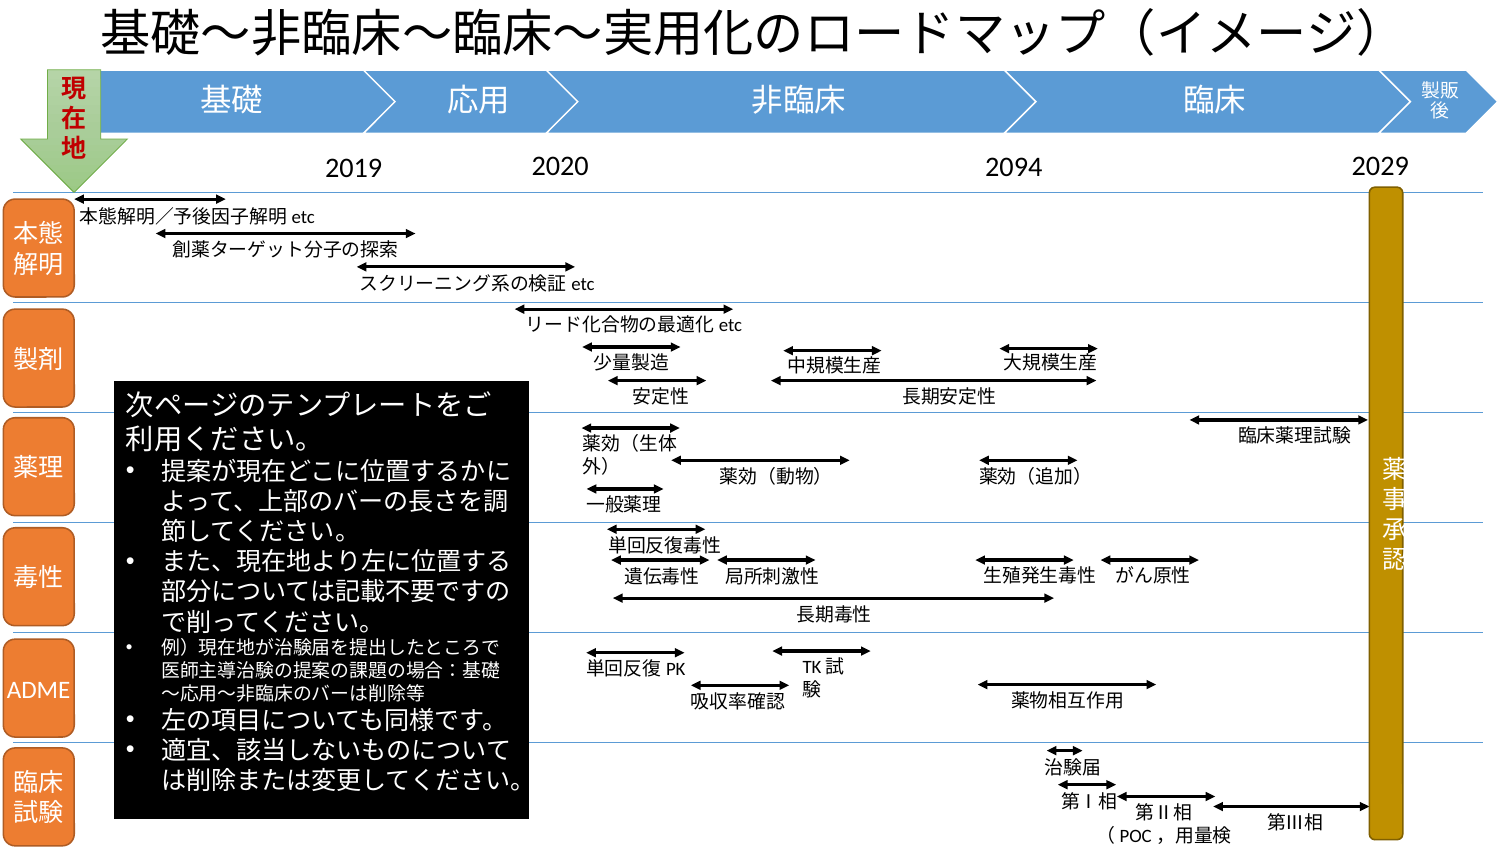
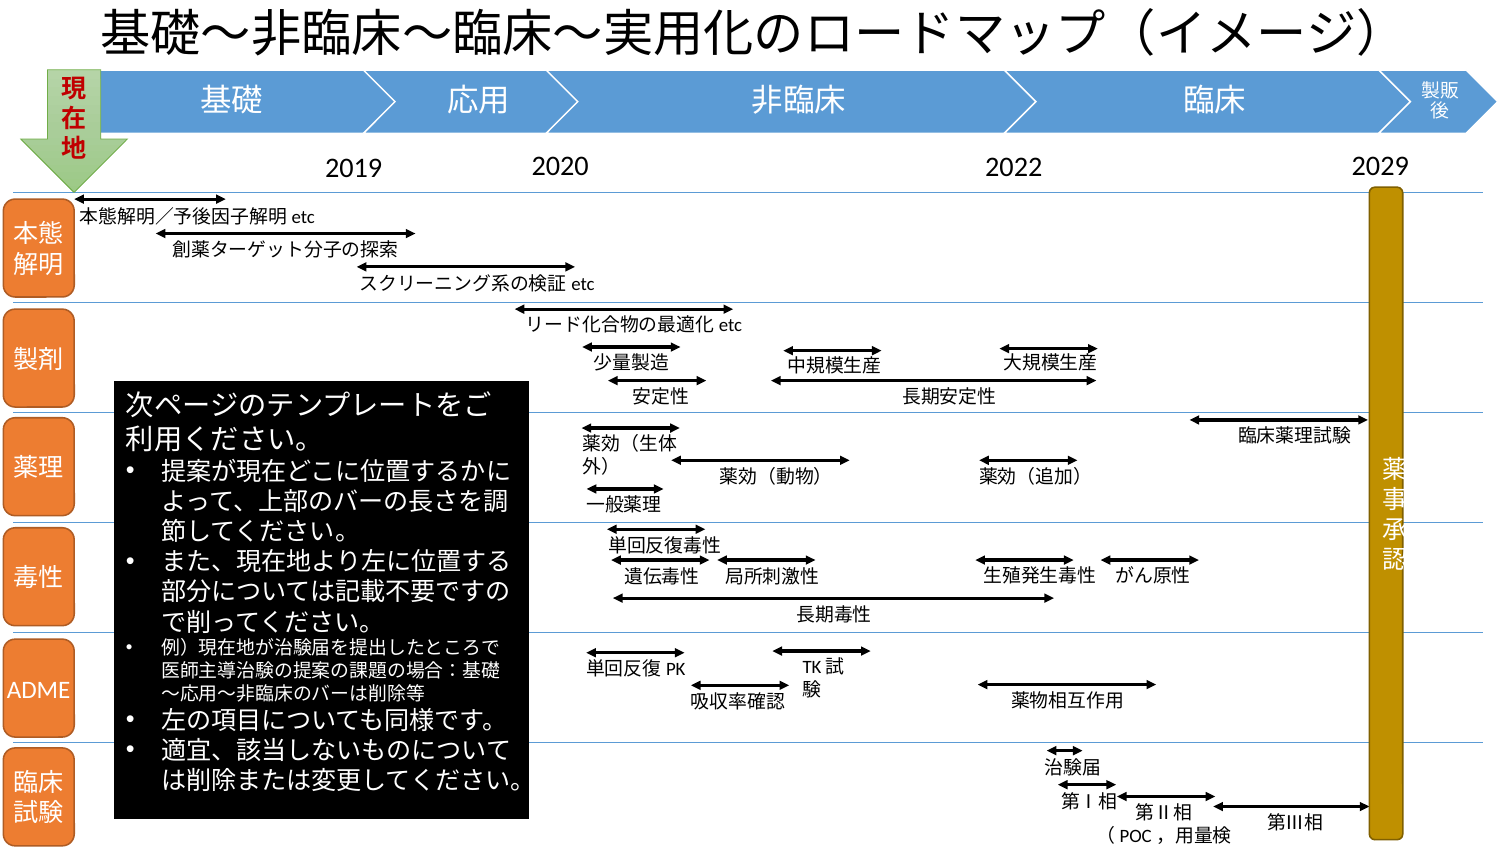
2094: 2094 -> 2022
